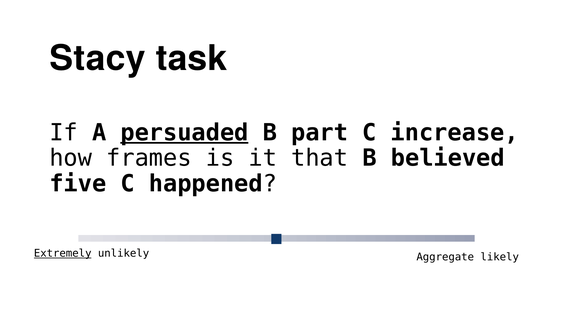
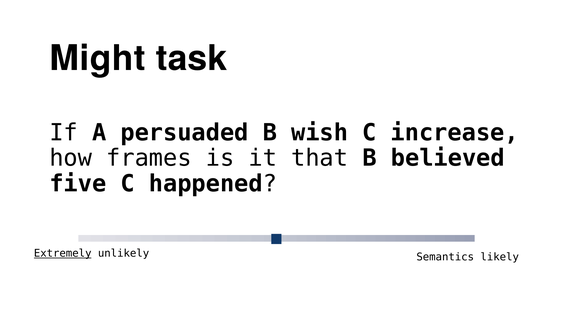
Stacy: Stacy -> Might
persuaded underline: present -> none
part: part -> wish
Aggregate: Aggregate -> Semantics
